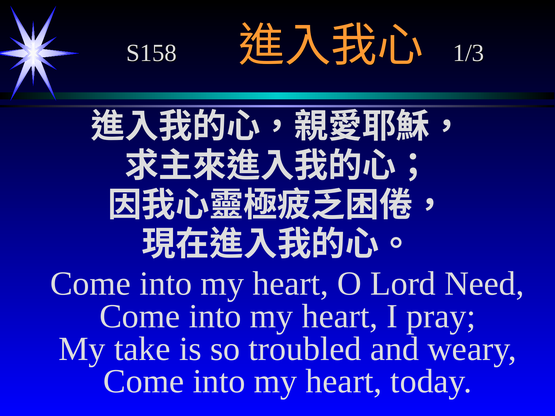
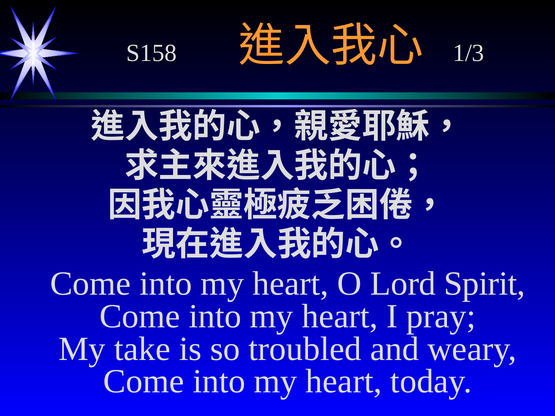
Need: Need -> Spirit
